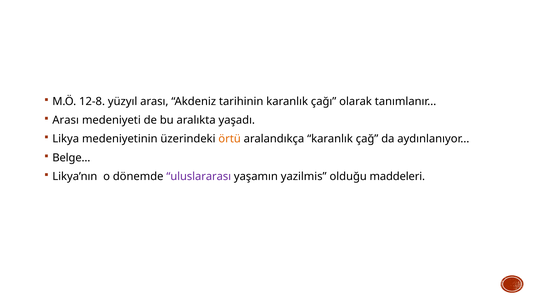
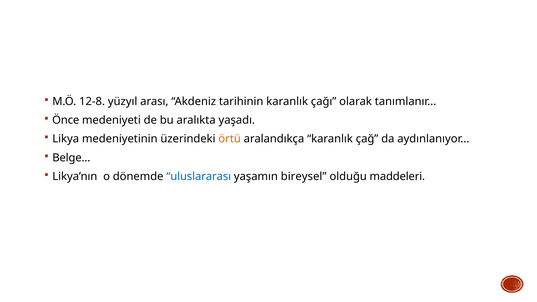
Arası at (66, 120): Arası -> Önce
uluslararası colour: purple -> blue
yazilmis: yazilmis -> bireysel
